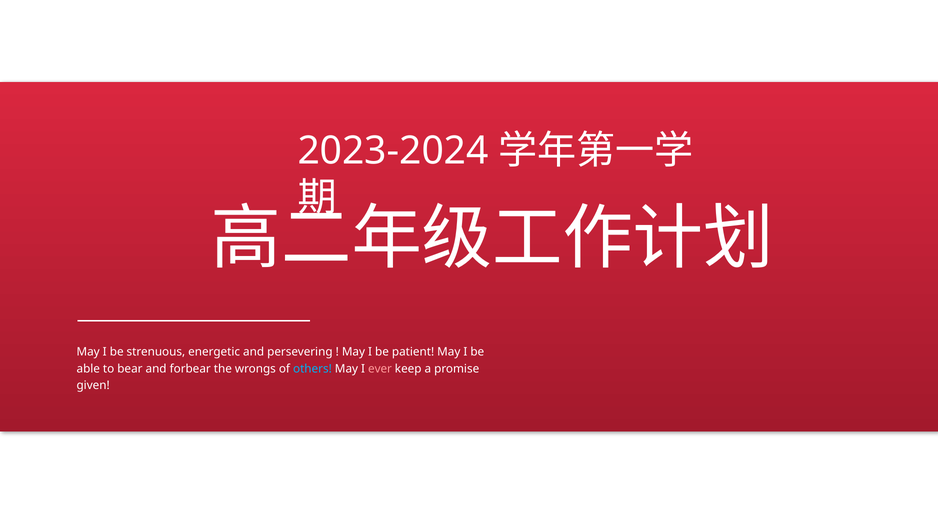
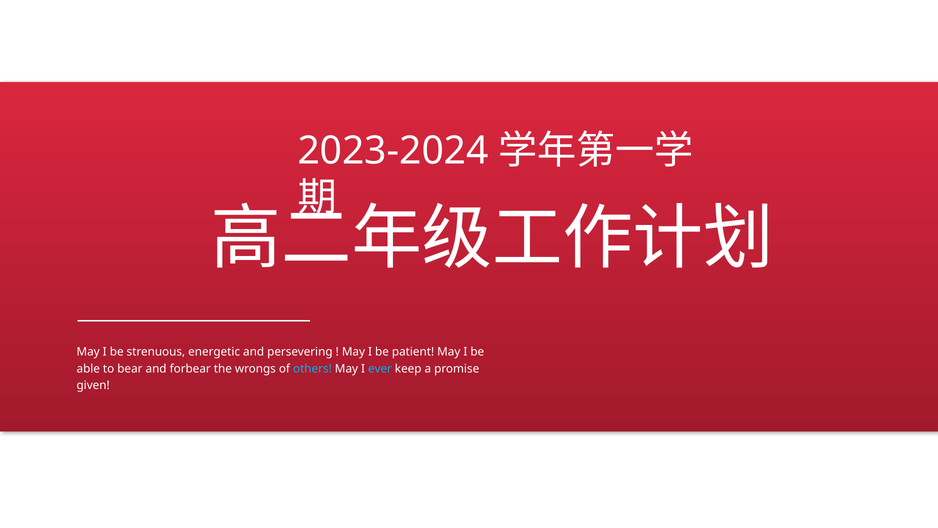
ever colour: pink -> light blue
